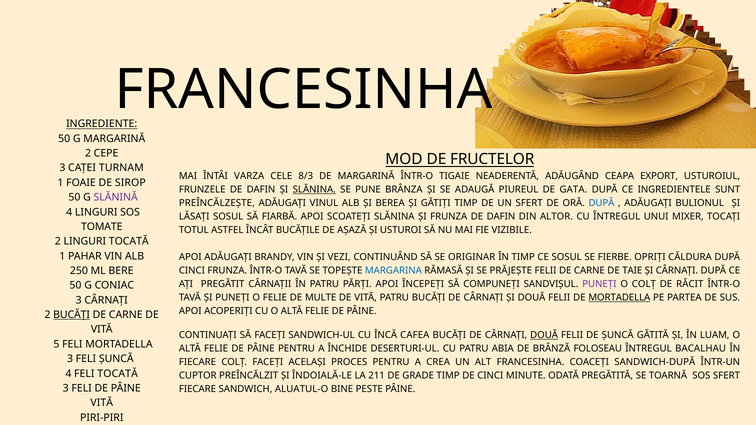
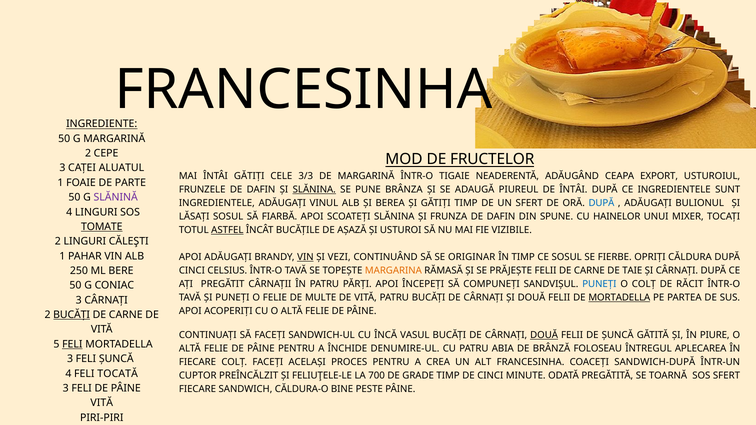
TURNAM: TURNAM -> ALUATUL
ÎNTÂI VARZA: VARZA -> GĂTIȚI
8/3: 8/3 -> 3/3
SIROP: SIROP -> PARTE
DE GATA: GATA -> ÎNTÂI
PREÎNCĂLZEȘTE at (217, 203): PREÎNCĂLZEȘTE -> INGREDIENTELE
ALTOR: ALTOR -> SPUNE
CU ÎNTREGUL: ÎNTREGUL -> HAINELOR
TOMATE underline: none -> present
ASTFEL underline: none -> present
LINGURI TOCATĂ: TOCATĂ -> CĂLEŞTI
VIN at (305, 257) underline: none -> present
CINCI FRUNZA: FRUNZA -> CELSIUS
MARGARINA colour: blue -> orange
PUNEȚI at (599, 284) colour: purple -> blue
CAFEA: CAFEA -> VASUL
LUAM: LUAM -> PIURE
FELI at (72, 344) underline: none -> present
DESERTURI-UL: DESERTURI-UL -> DENUMIRE-UL
BACALHAU: BACALHAU -> APLECAREA
ÎNDOIALĂ-LE: ÎNDOIALĂ-LE -> FELIUŢELE-LE
211: 211 -> 700
ALUATUL-O: ALUATUL-O -> CĂLDURA-O
